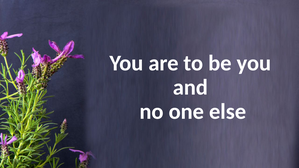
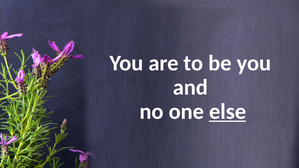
else underline: none -> present
